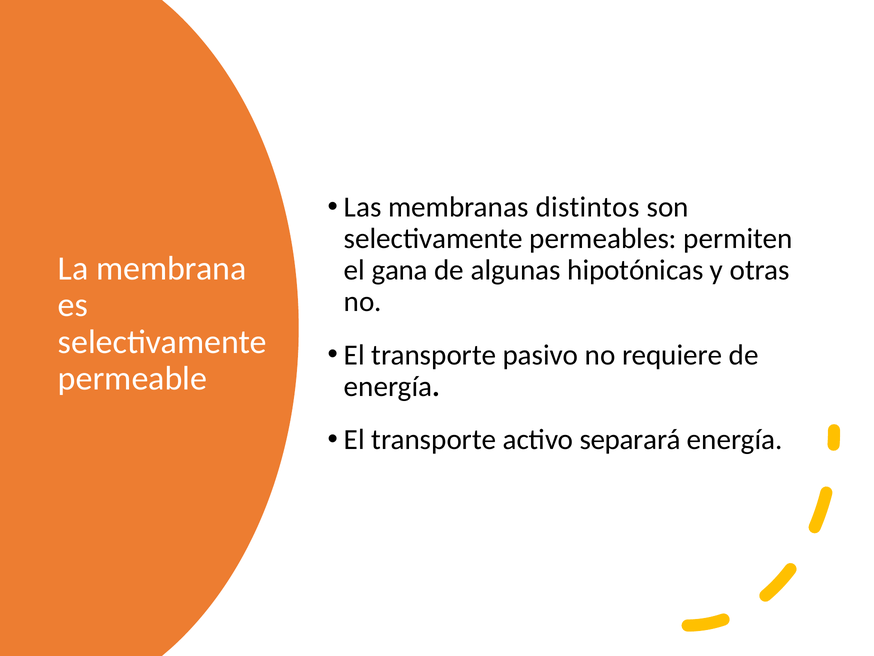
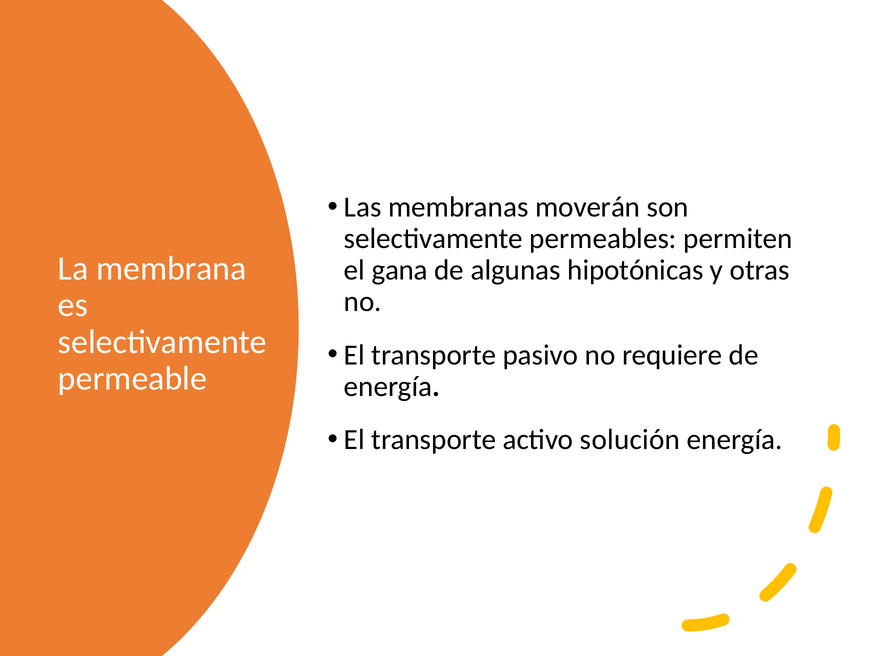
distintos: distintos -> moverán
separará: separará -> solución
